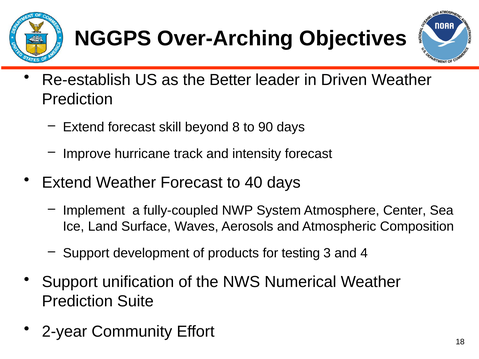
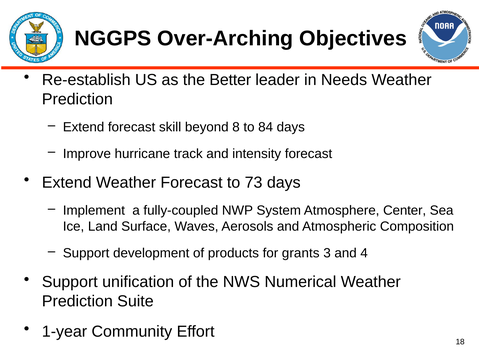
Driven: Driven -> Needs
90: 90 -> 84
40: 40 -> 73
testing: testing -> grants
2-year: 2-year -> 1-year
